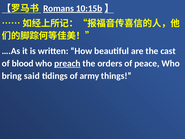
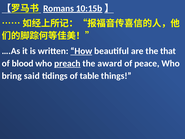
How underline: none -> present
cast: cast -> that
orders: orders -> award
army: army -> table
